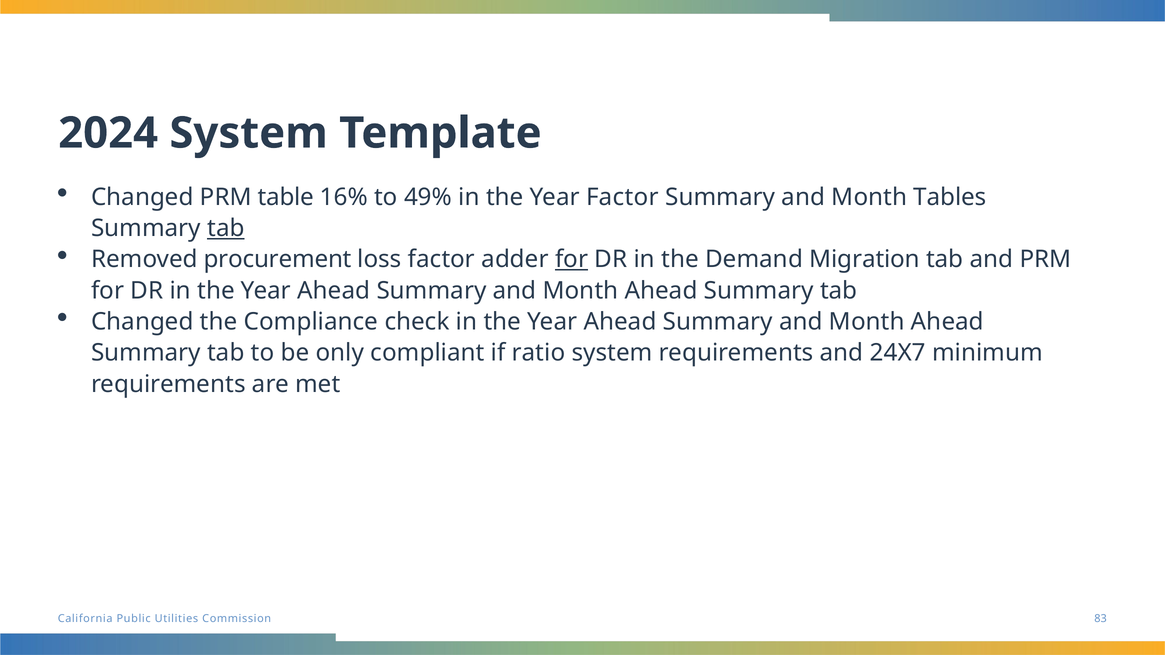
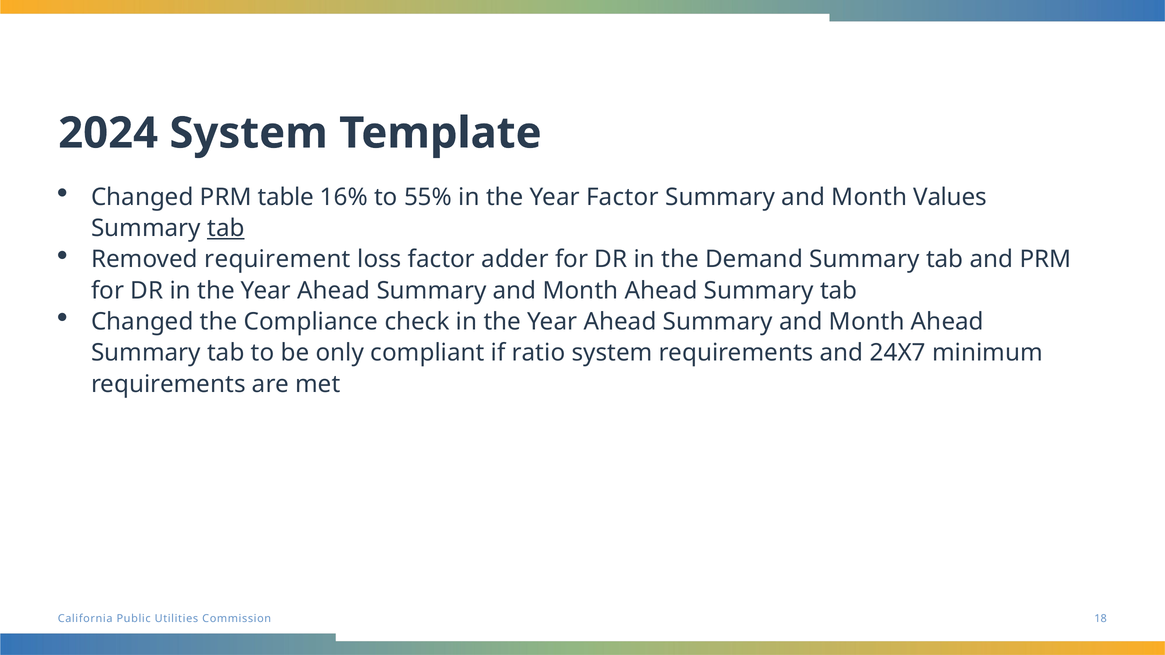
49%: 49% -> 55%
Tables: Tables -> Values
procurement: procurement -> requirement
for at (572, 260) underline: present -> none
Demand Migration: Migration -> Summary
83: 83 -> 18
